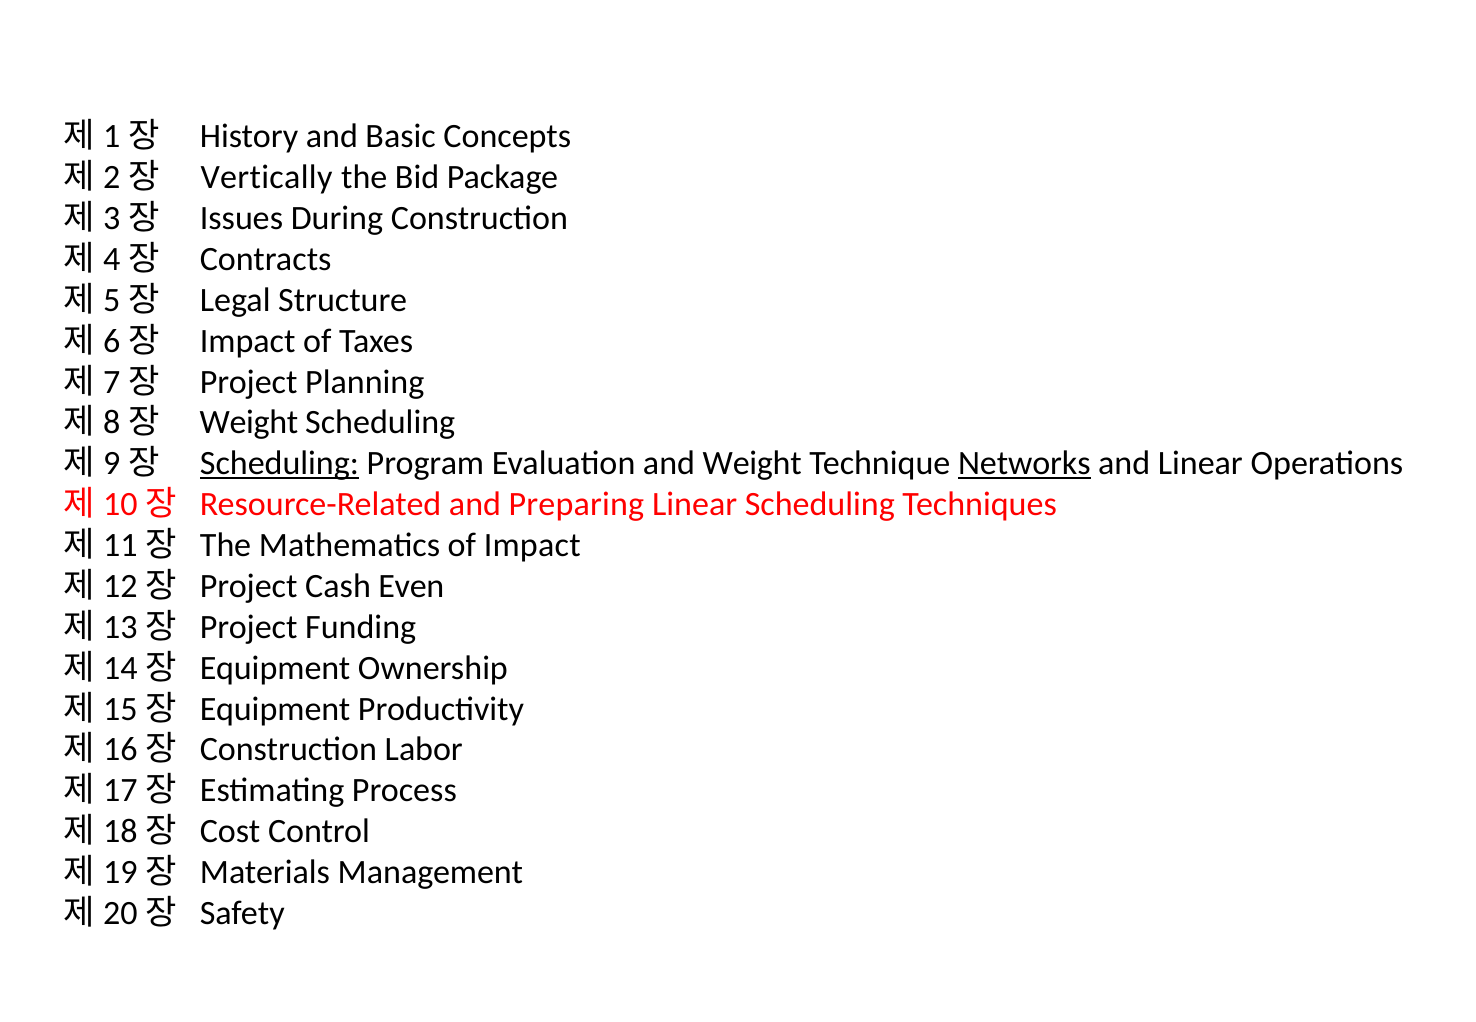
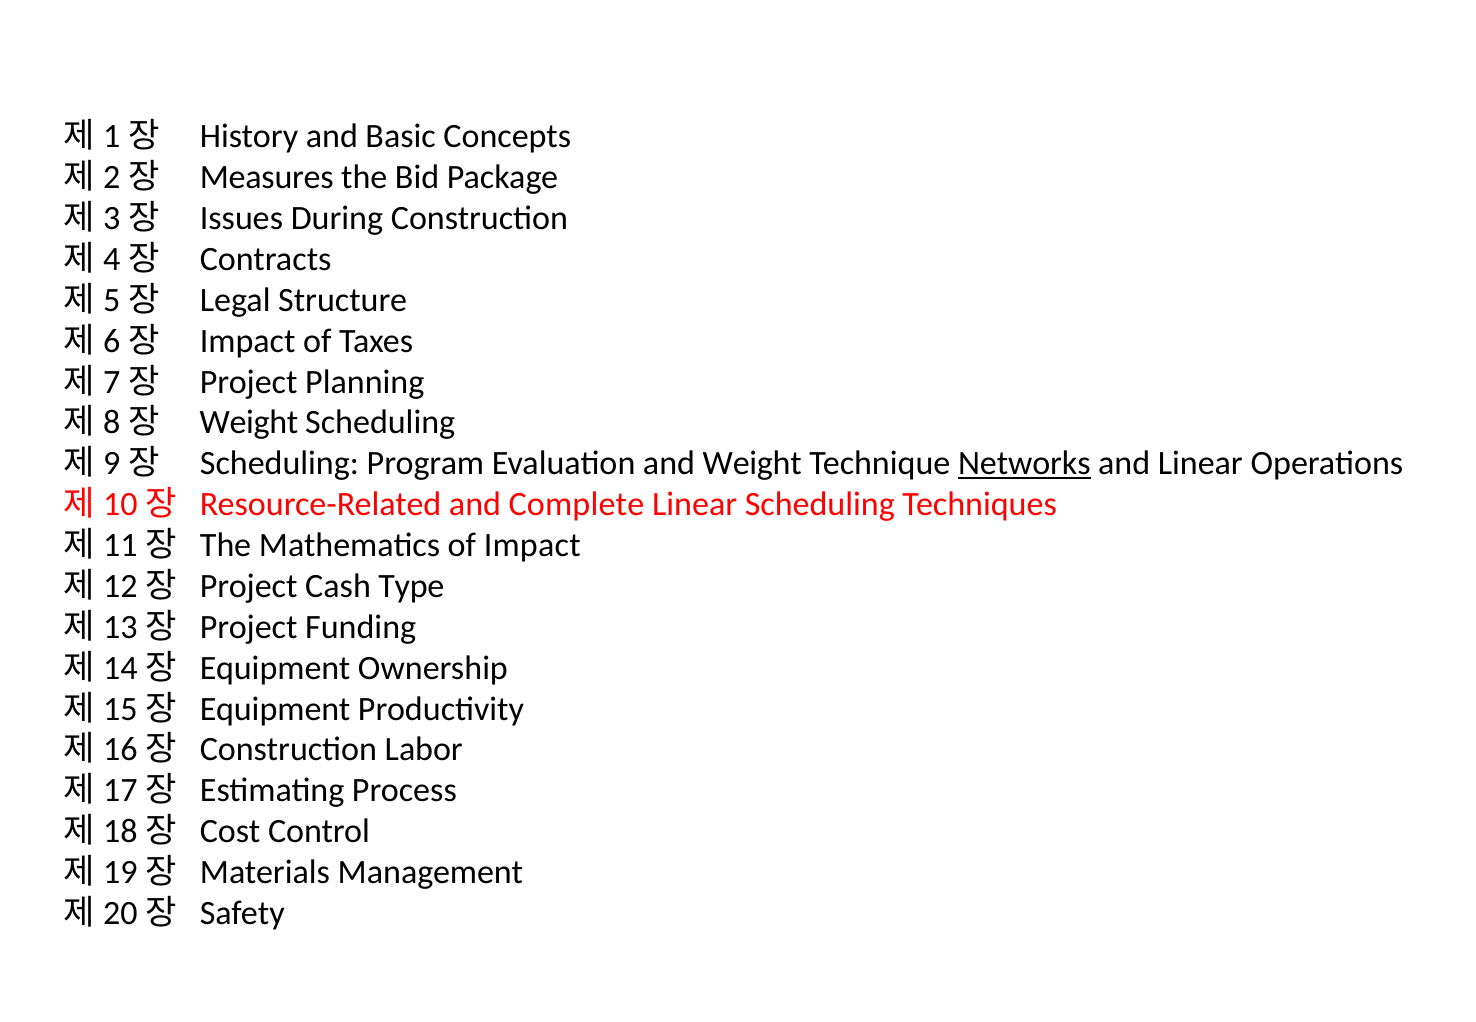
Vertically: Vertically -> Measures
Scheduling at (279, 463) underline: present -> none
Preparing: Preparing -> Complete
Even: Even -> Type
